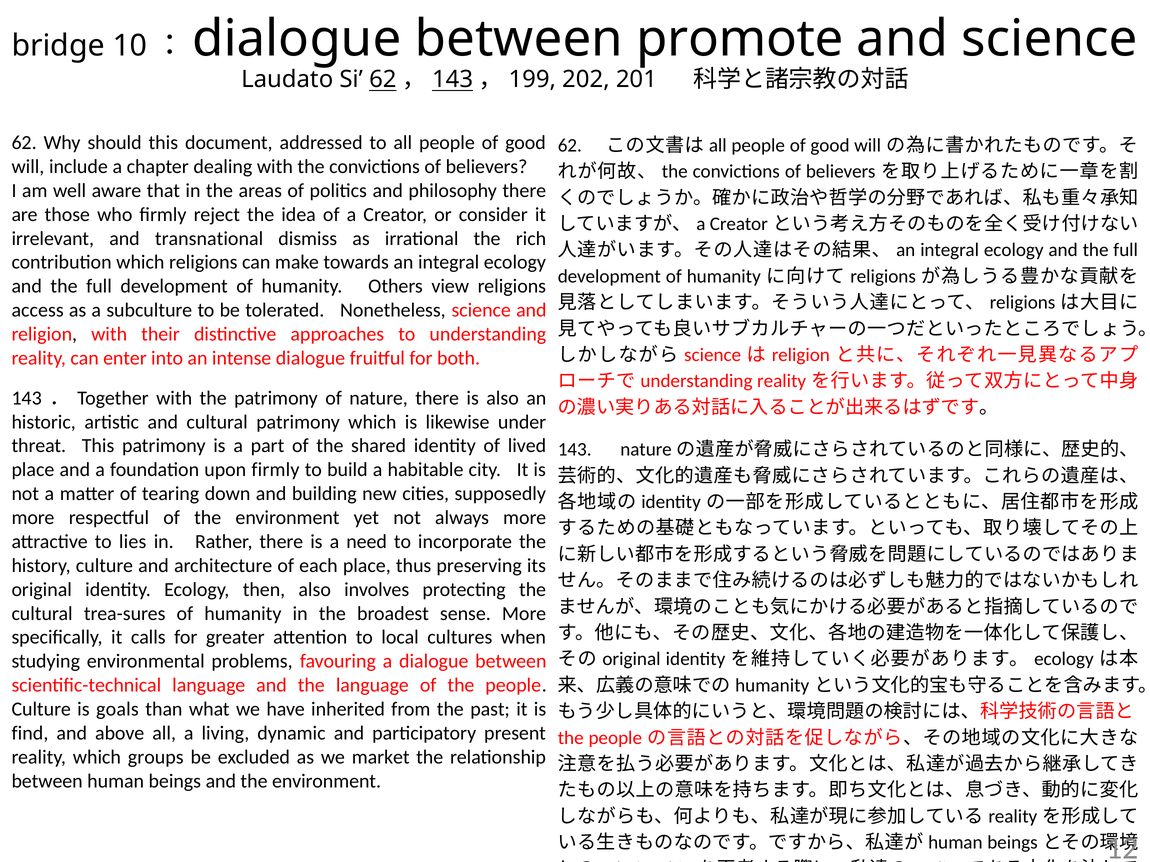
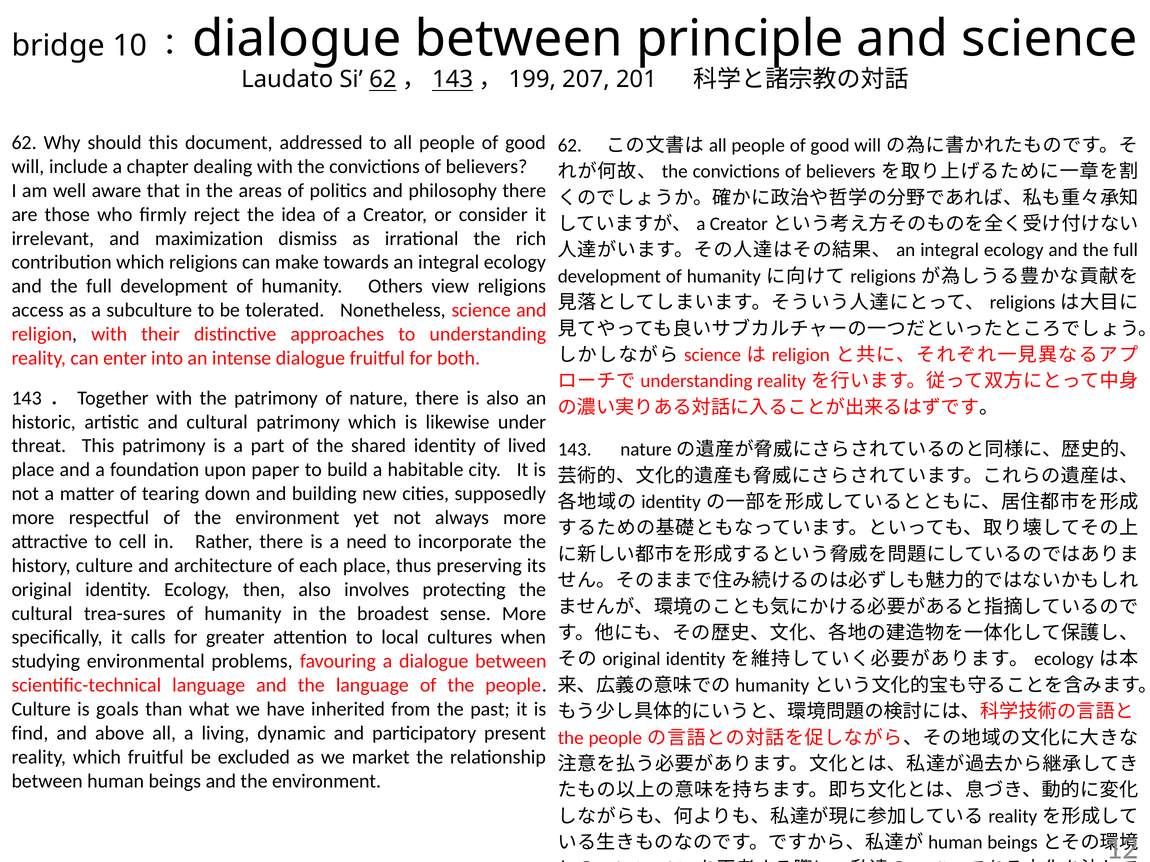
promote: promote -> principle
202: 202 -> 207
transnational: transnational -> maximization
upon firmly: firmly -> paper
lies: lies -> cell
which groups: groups -> fruitful
